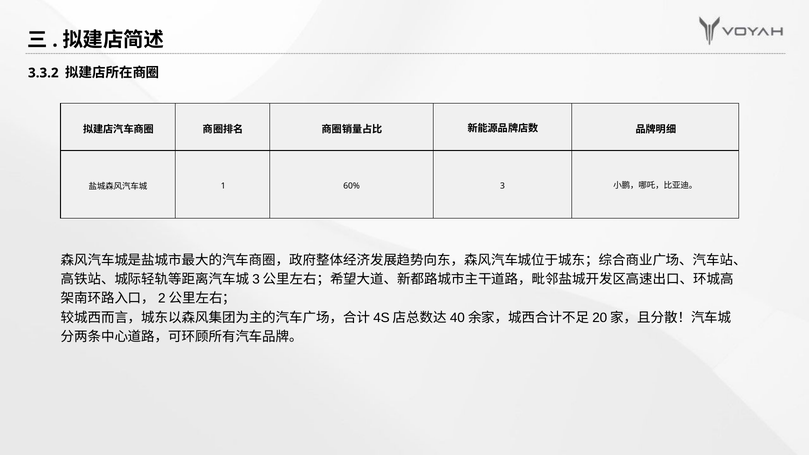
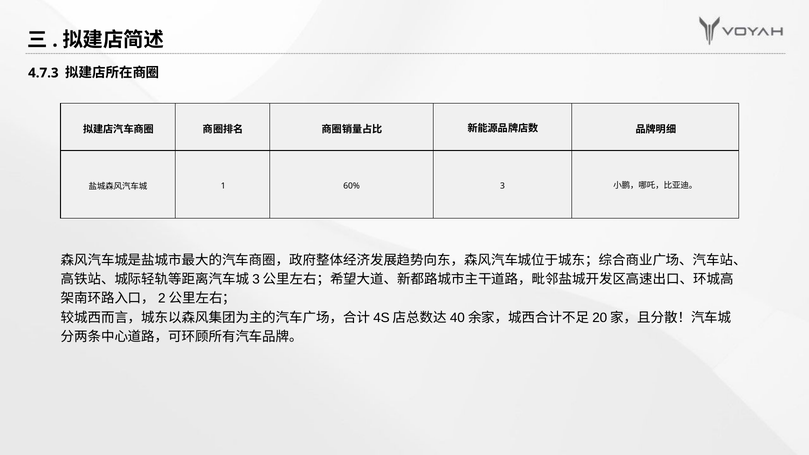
3.3.2: 3.3.2 -> 4.7.3
